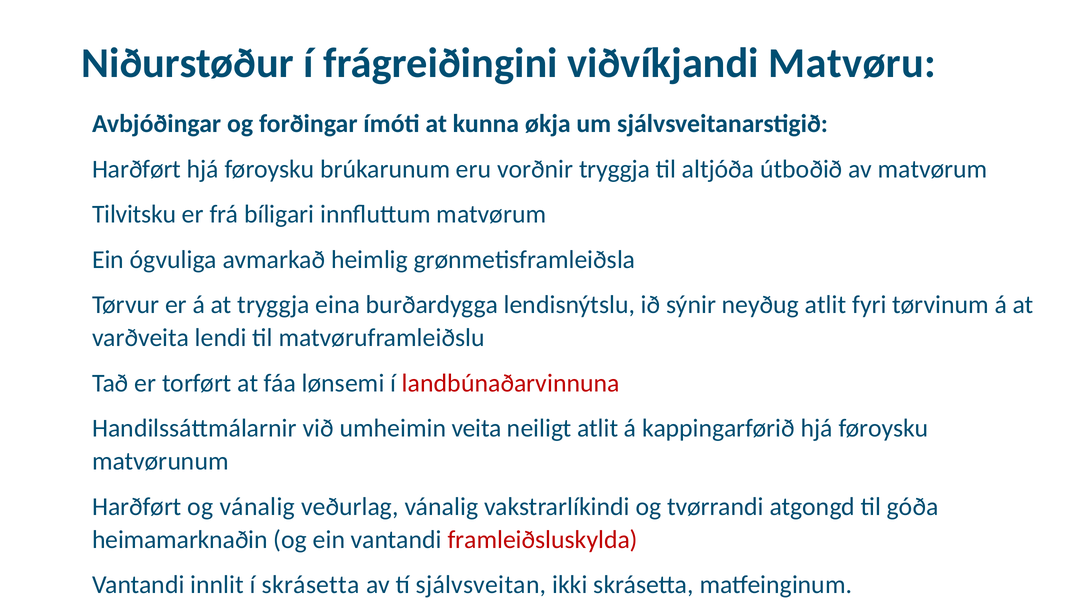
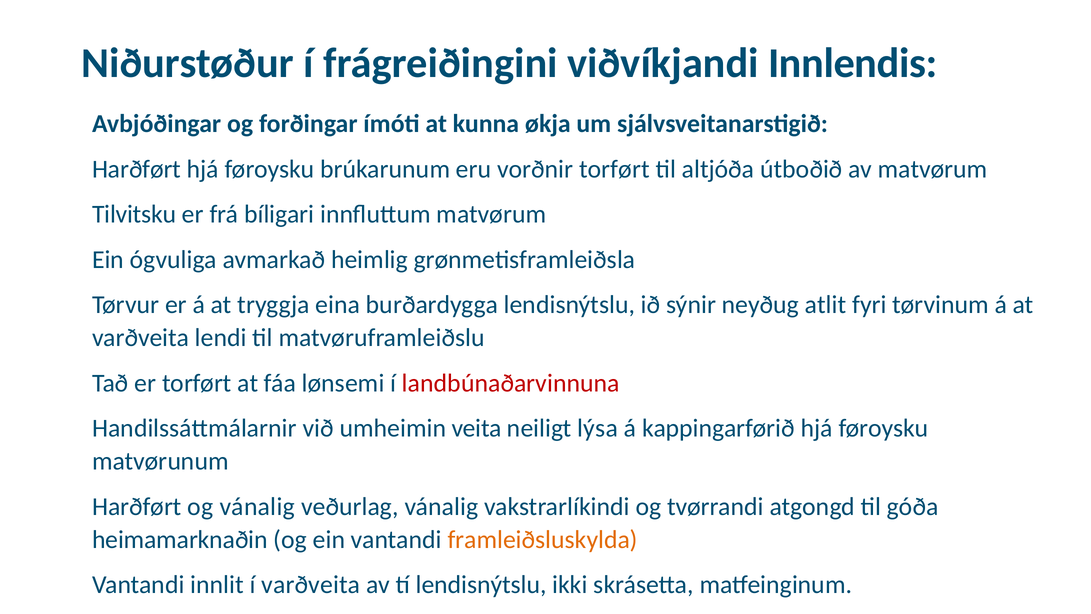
Matvøru: Matvøru -> Innlendis
vorðnir tryggja: tryggja -> torført
neiligt atlit: atlit -> lýsa
framleiðsluskylda colour: red -> orange
í skrásetta: skrásetta -> varðveita
tí sjálvsveitan: sjálvsveitan -> lendisnýtslu
